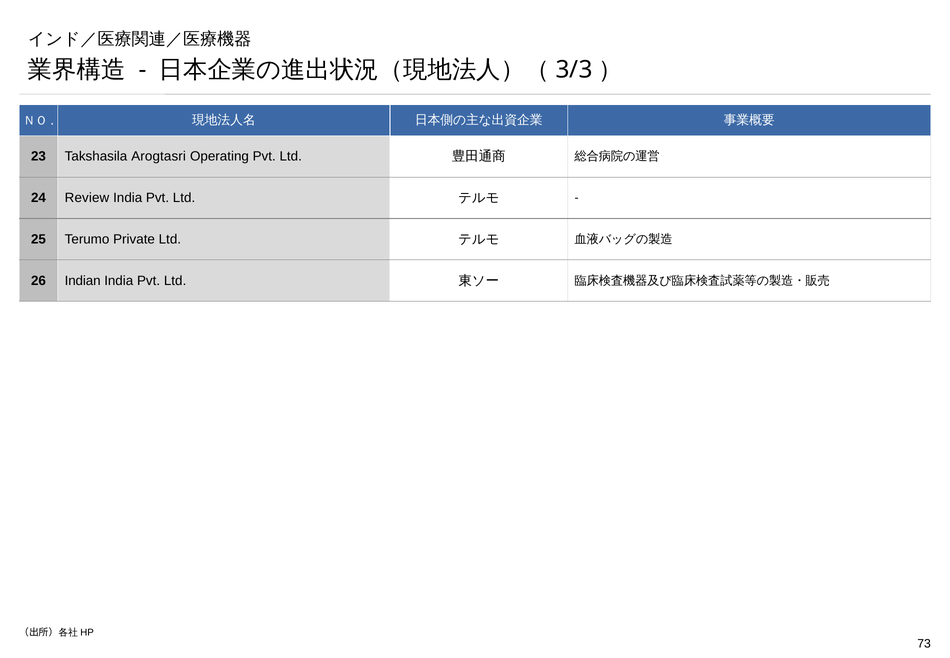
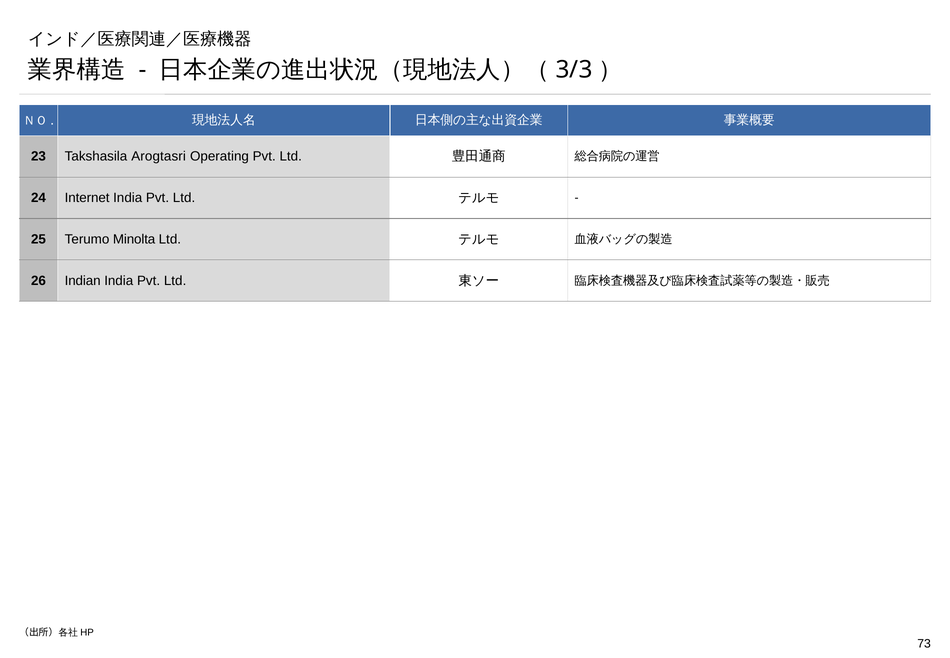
Review: Review -> Internet
Private: Private -> Minolta
